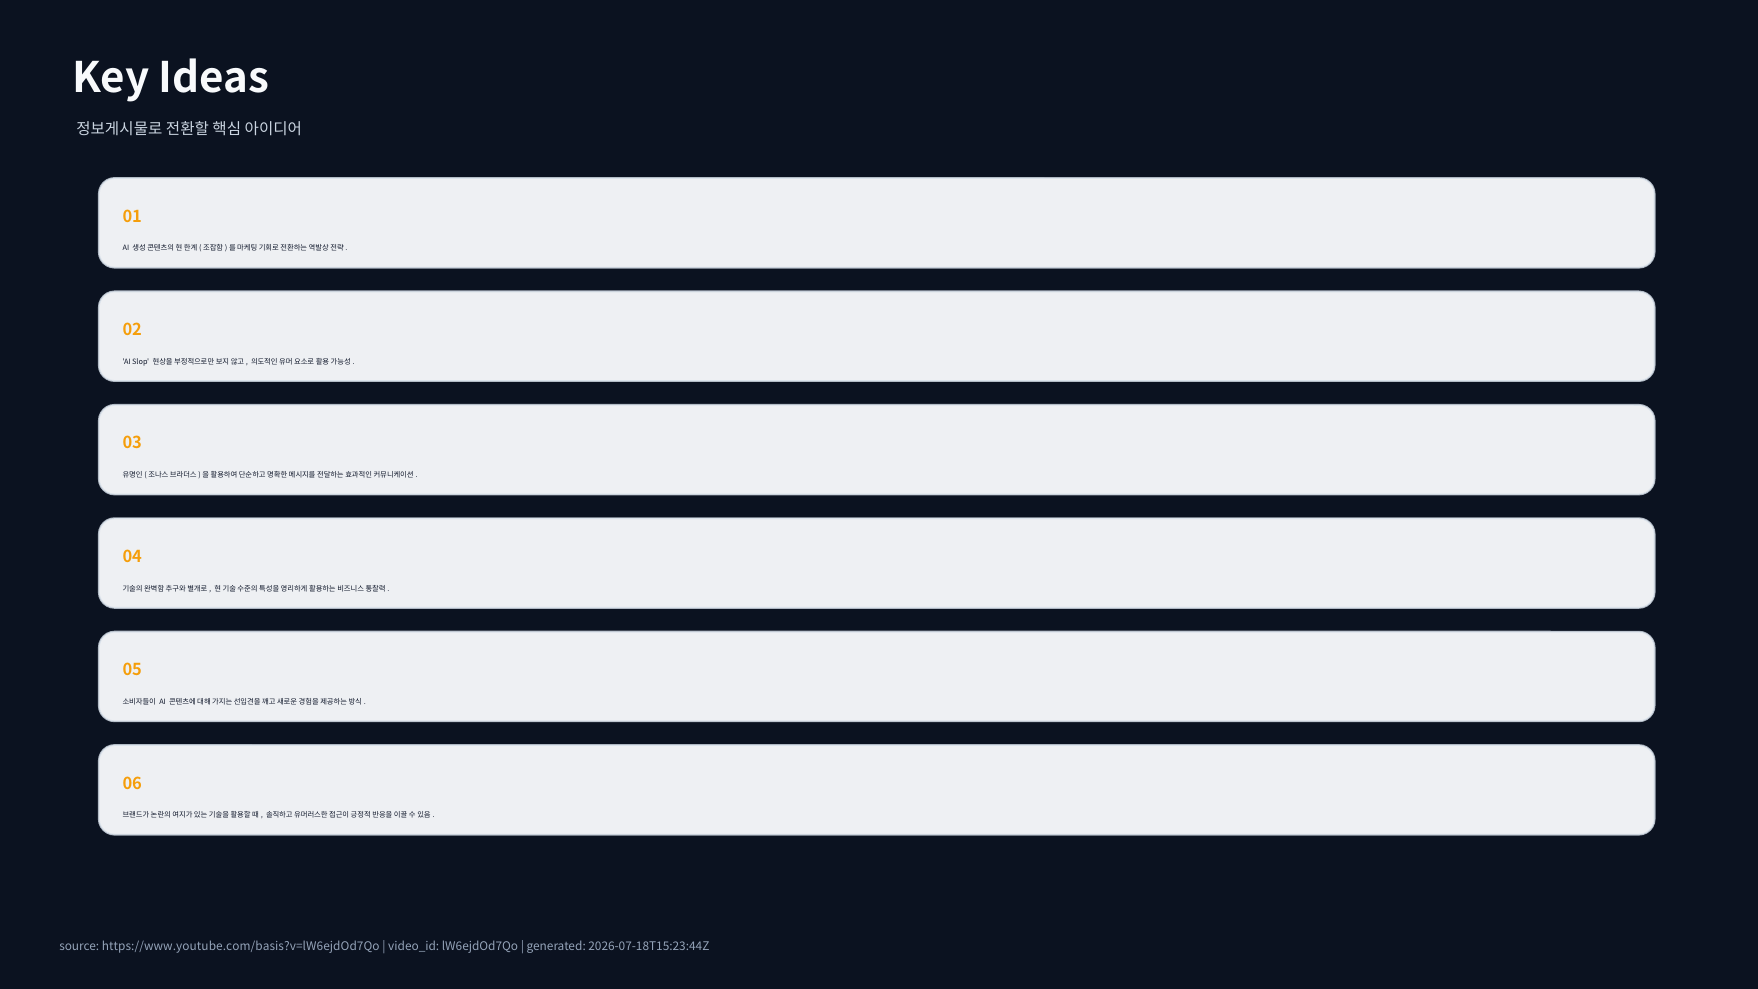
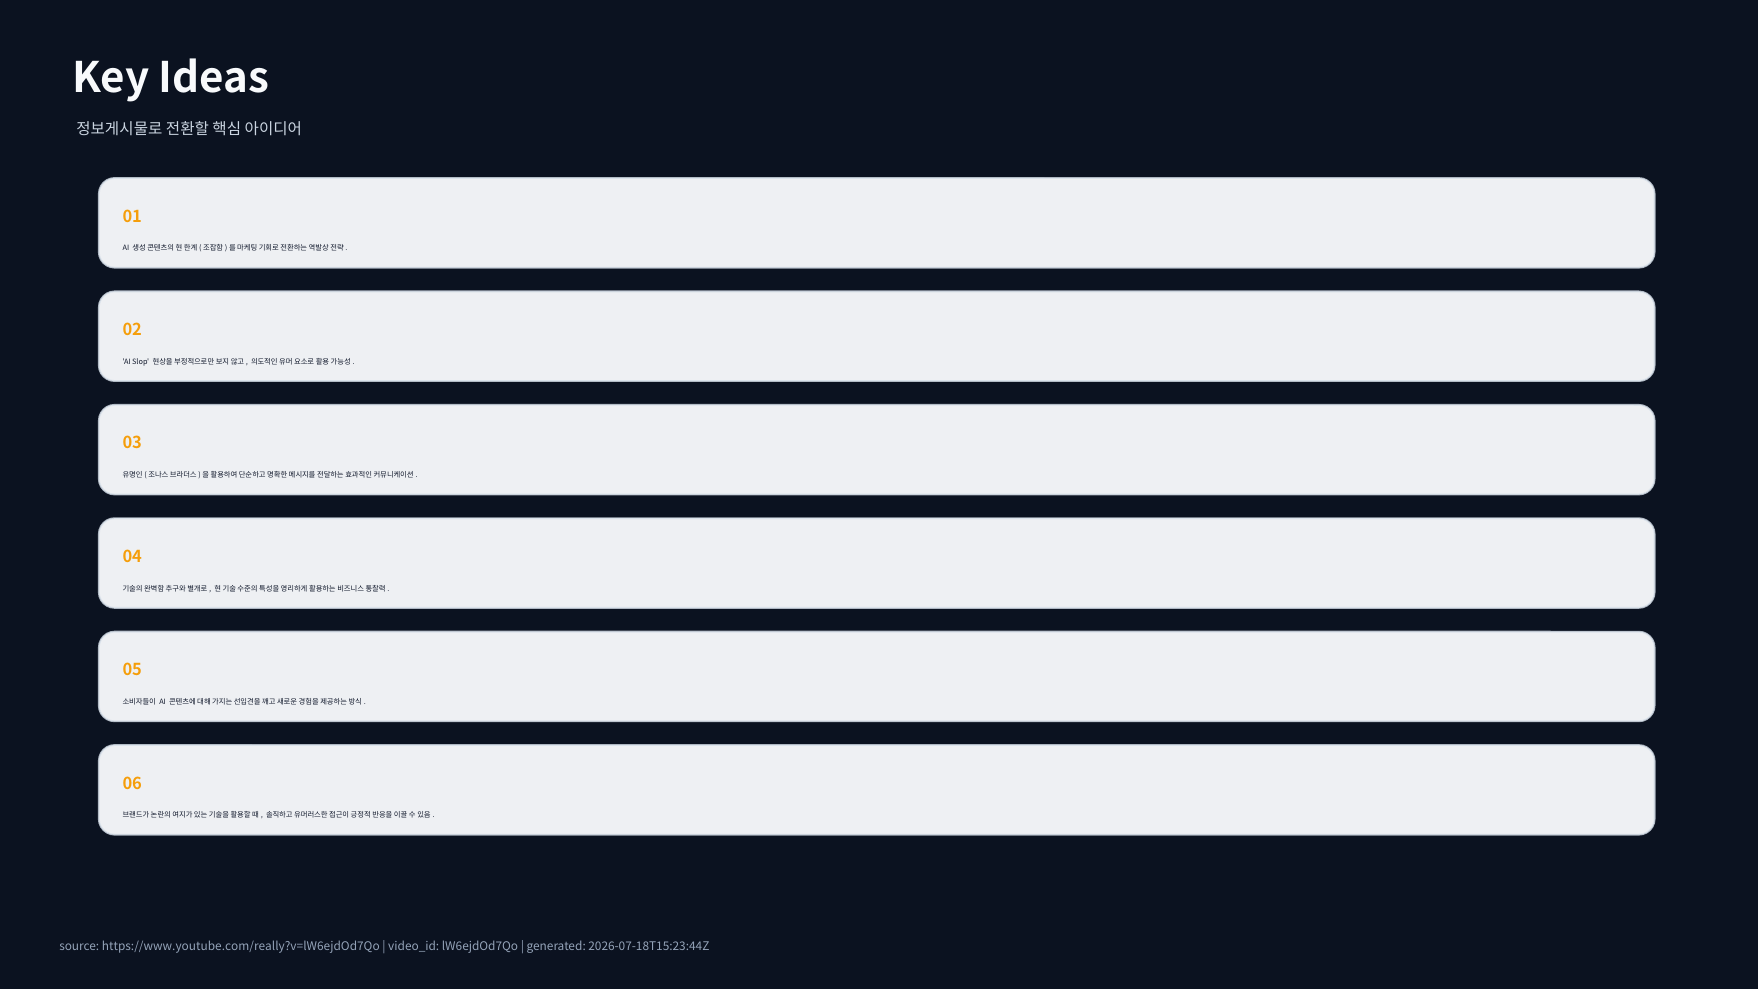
https://www.youtube.com/basis?v=lW6ejdOd7Qo: https://www.youtube.com/basis?v=lW6ejdOd7Qo -> https://www.youtube.com/really?v=lW6ejdOd7Qo
